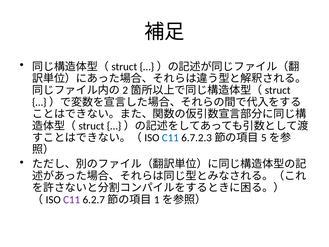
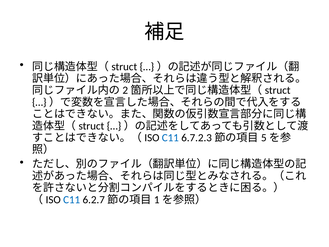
C11 at (72, 199) colour: purple -> blue
